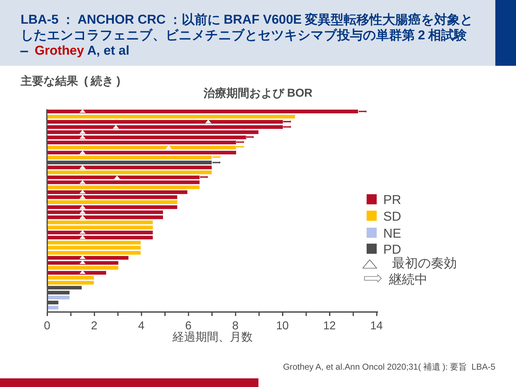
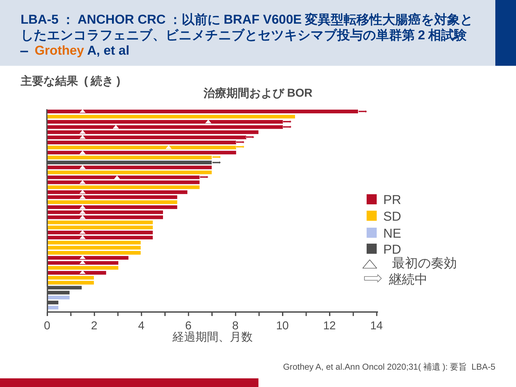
Grothey at (59, 51) colour: red -> orange
